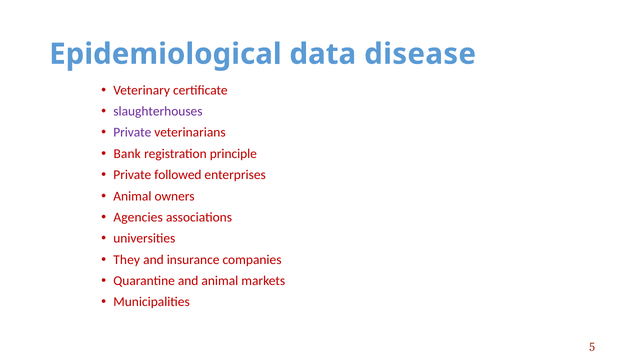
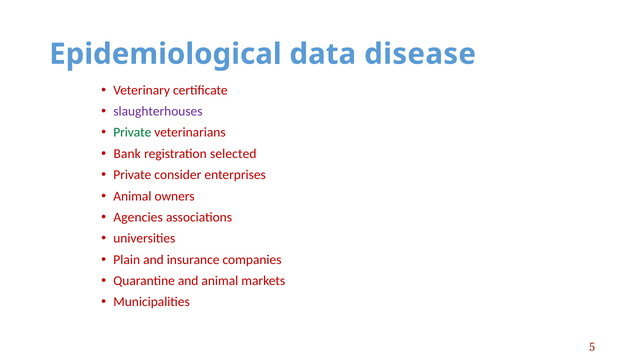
Private at (132, 133) colour: purple -> green
principle: principle -> selected
followed: followed -> consider
They: They -> Plain
